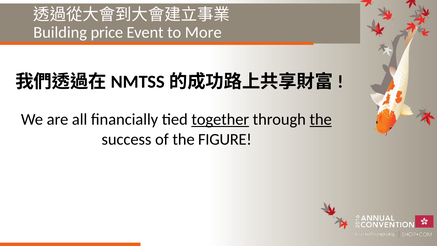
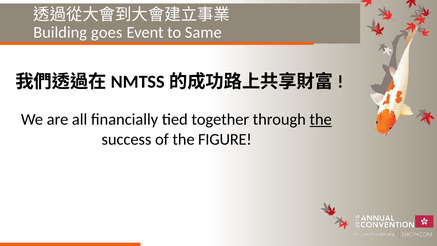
price: price -> goes
More: More -> Same
together underline: present -> none
